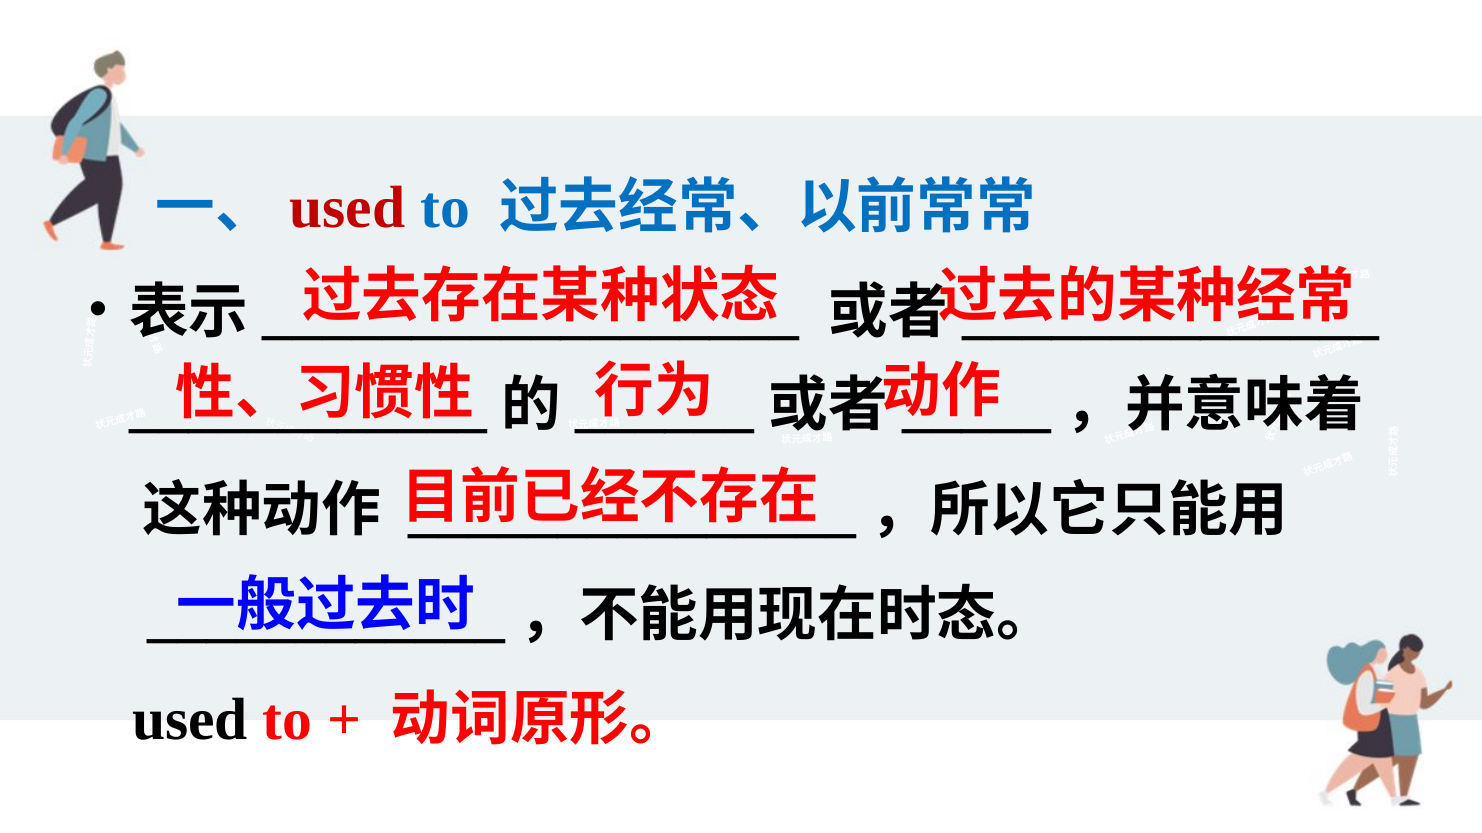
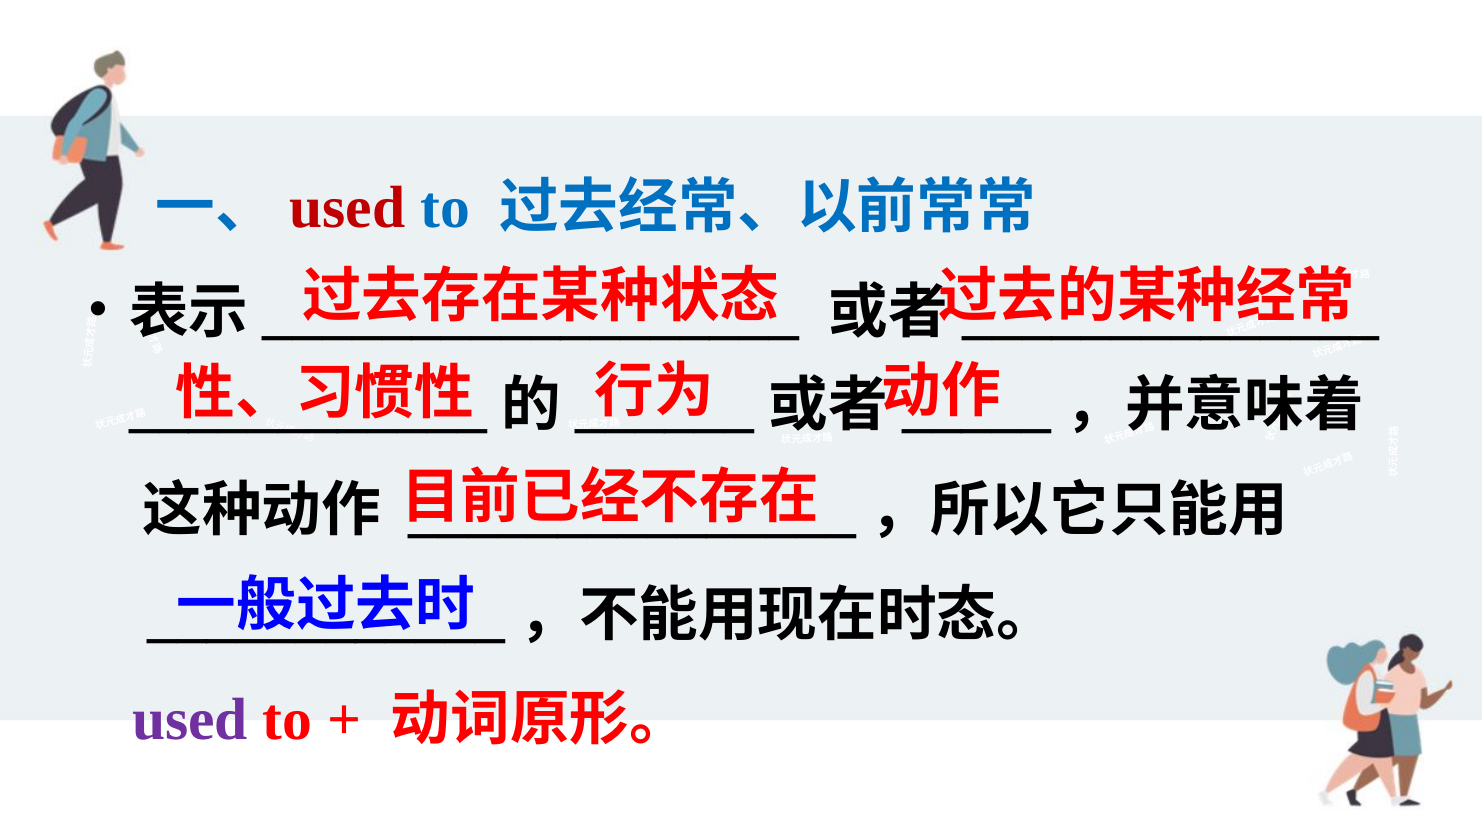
used at (190, 721) colour: black -> purple
